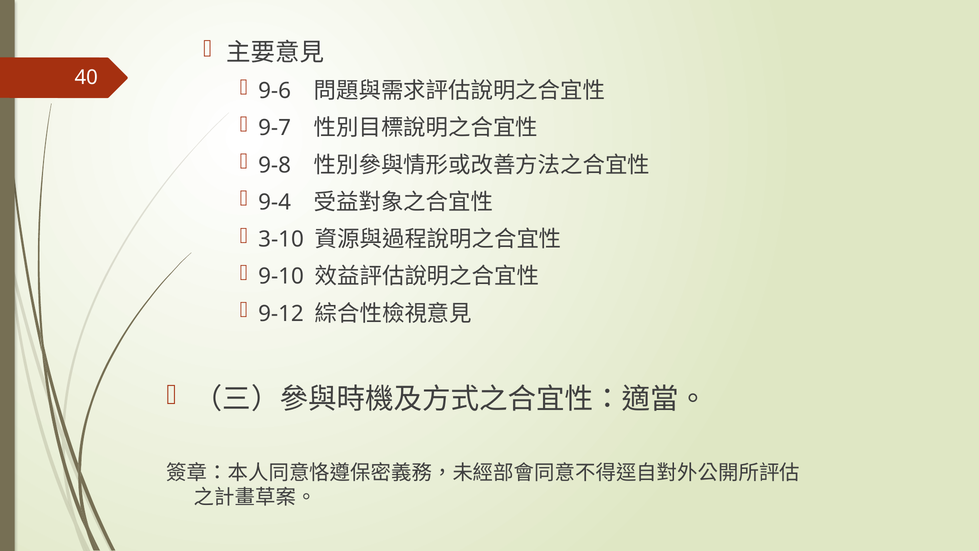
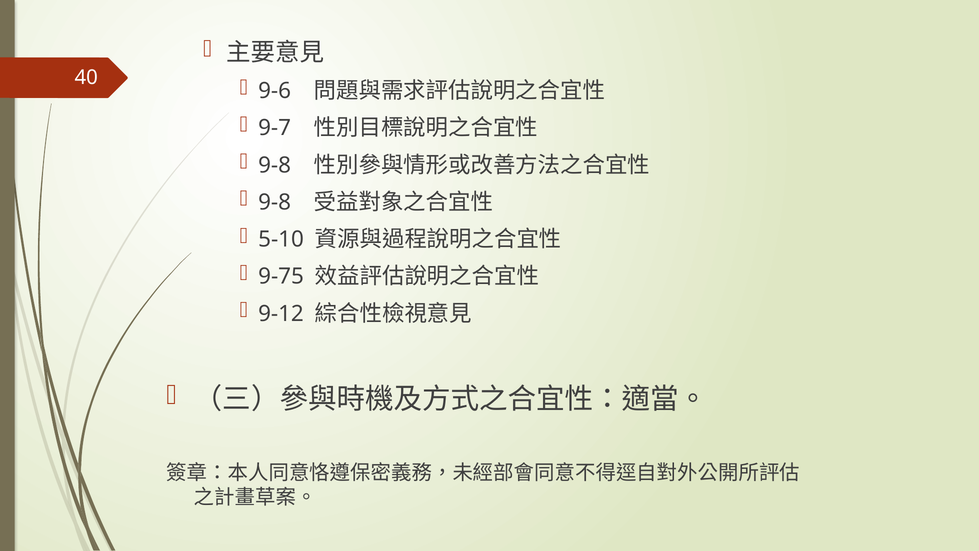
9-4 at (275, 202): 9-4 -> 9-8
3-10: 3-10 -> 5-10
9-10: 9-10 -> 9-75
